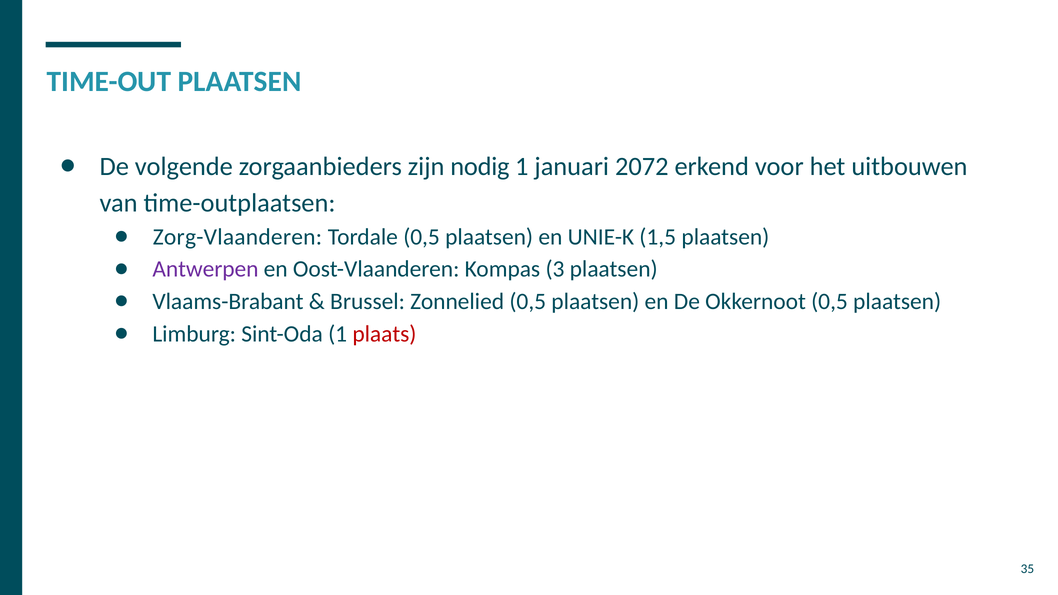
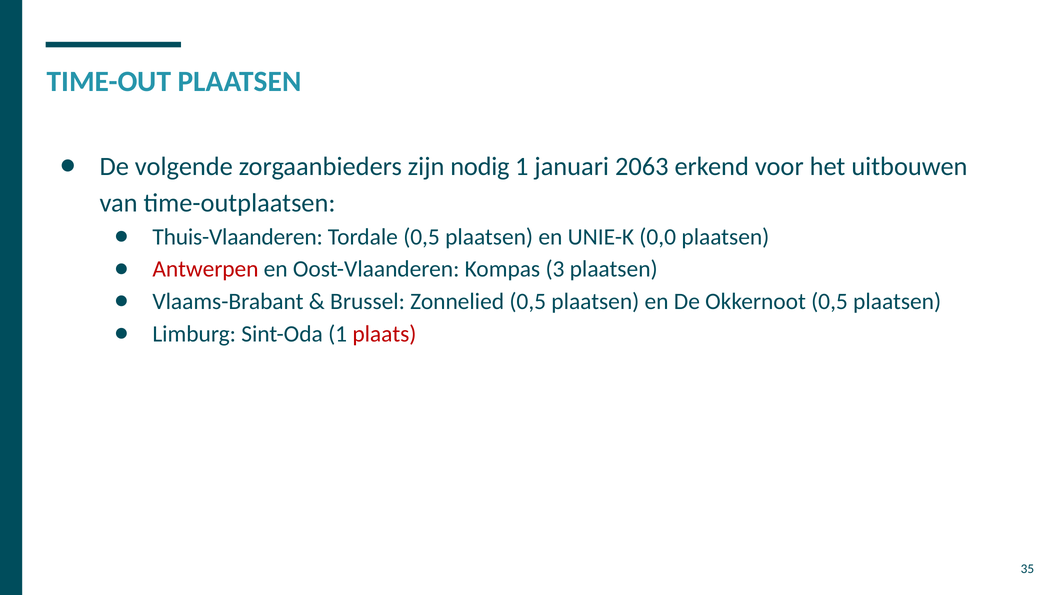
2072: 2072 -> 2063
Zorg-Vlaanderen: Zorg-Vlaanderen -> Thuis-Vlaanderen
1,5: 1,5 -> 0,0
Antwerpen colour: purple -> red
